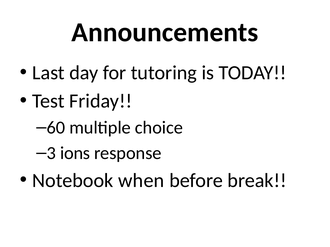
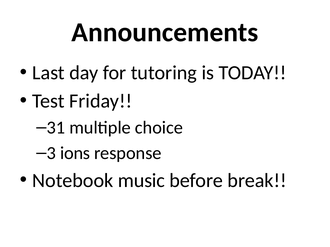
60: 60 -> 31
when: when -> music
